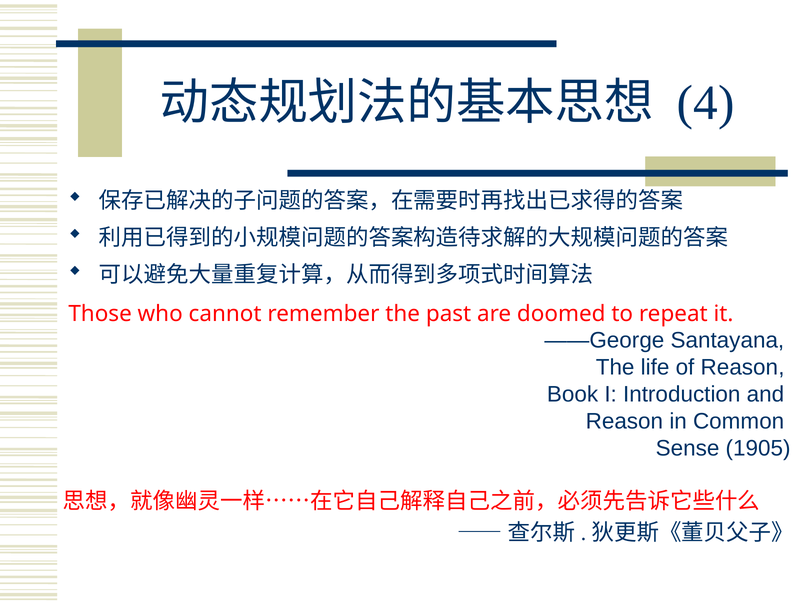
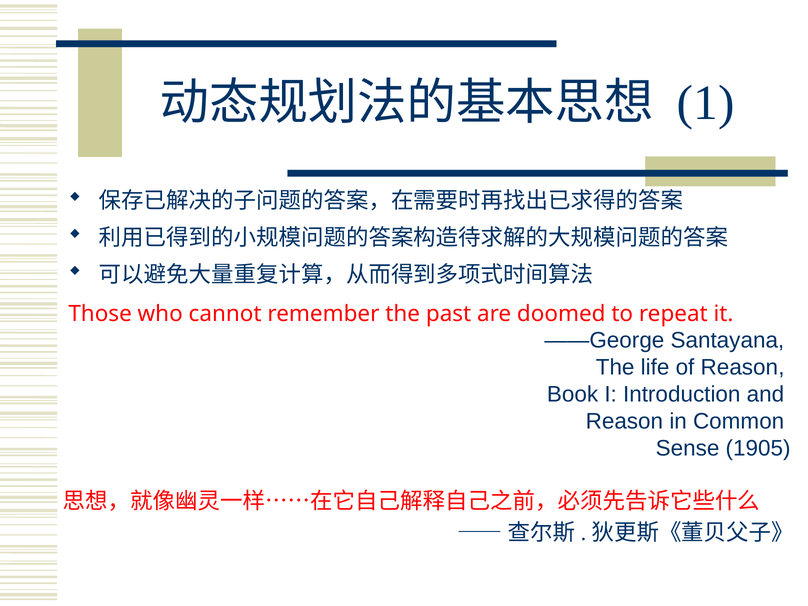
4: 4 -> 1
